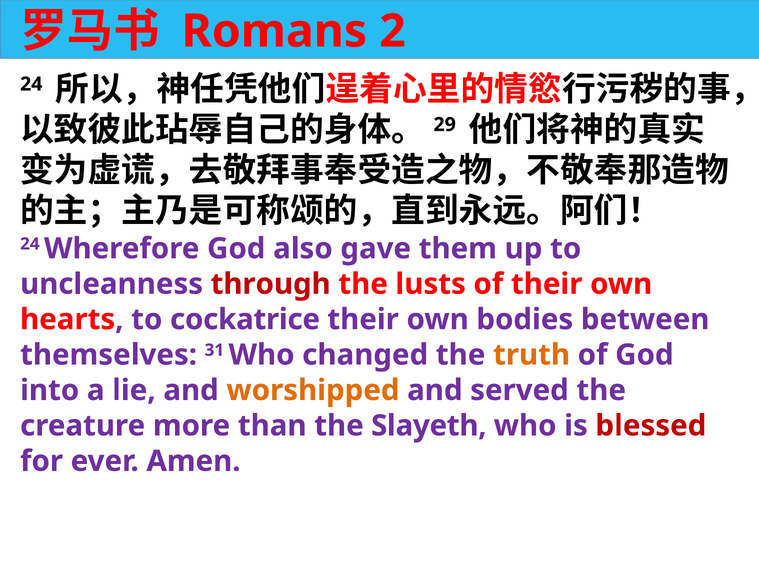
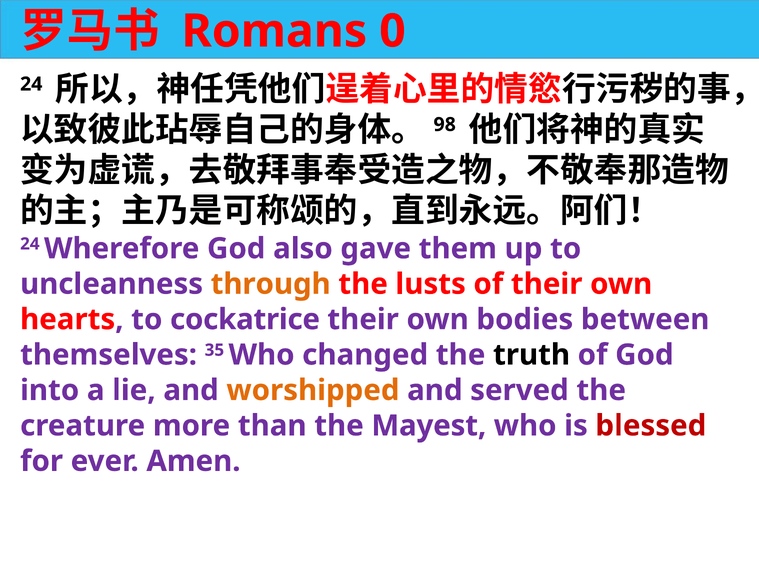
2: 2 -> 0
29: 29 -> 98
through colour: red -> orange
31: 31 -> 35
truth colour: orange -> black
Slayeth: Slayeth -> Mayest
